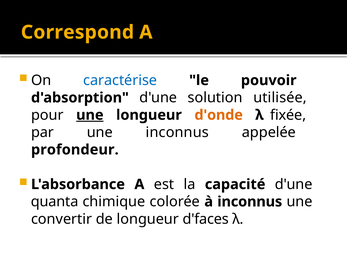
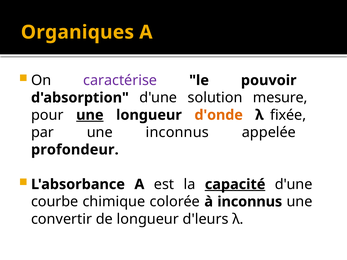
Correspond: Correspond -> Organiques
caractérise colour: blue -> purple
utilisée: utilisée -> mesure
capacité underline: none -> present
quanta: quanta -> courbe
d'faces: d'faces -> d'leurs
